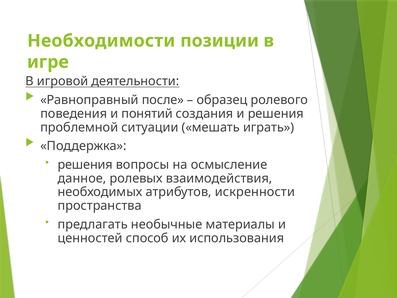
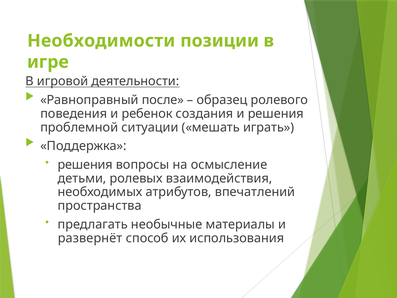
понятий: понятий -> ребенок
данное: данное -> детьми
искренности: искренности -> впечатлений
ценностей: ценностей -> развернёт
